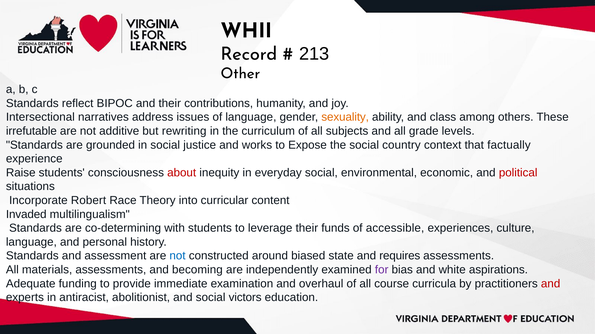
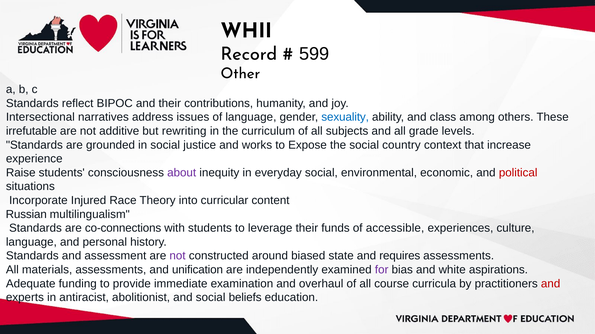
213: 213 -> 599
sexuality colour: orange -> blue
factually: factually -> increase
about colour: red -> purple
Robert: Robert -> Injured
Invaded: Invaded -> Russian
co-determining: co-determining -> co-connections
not at (178, 256) colour: blue -> purple
becoming: becoming -> unification
victors: victors -> beliefs
